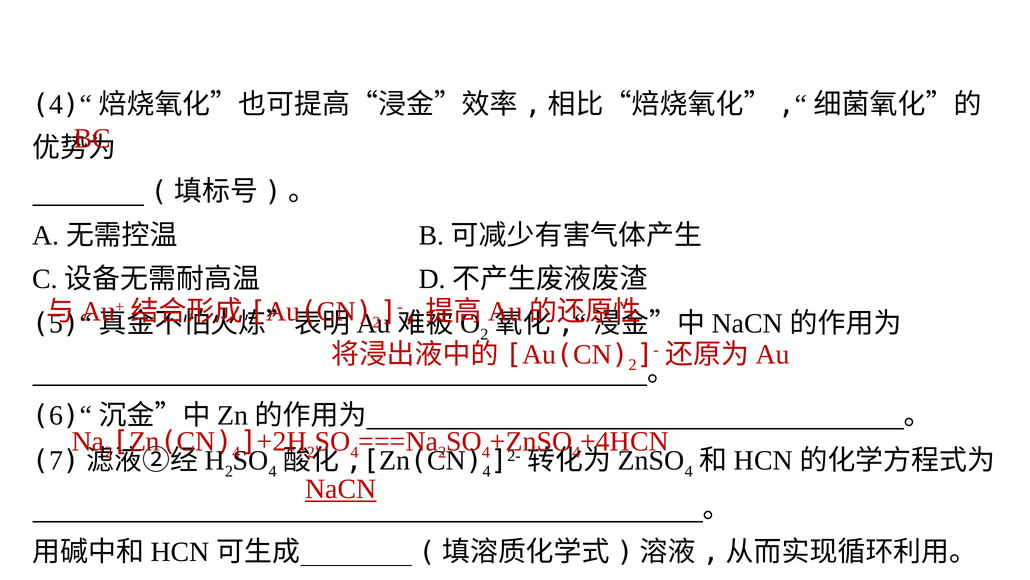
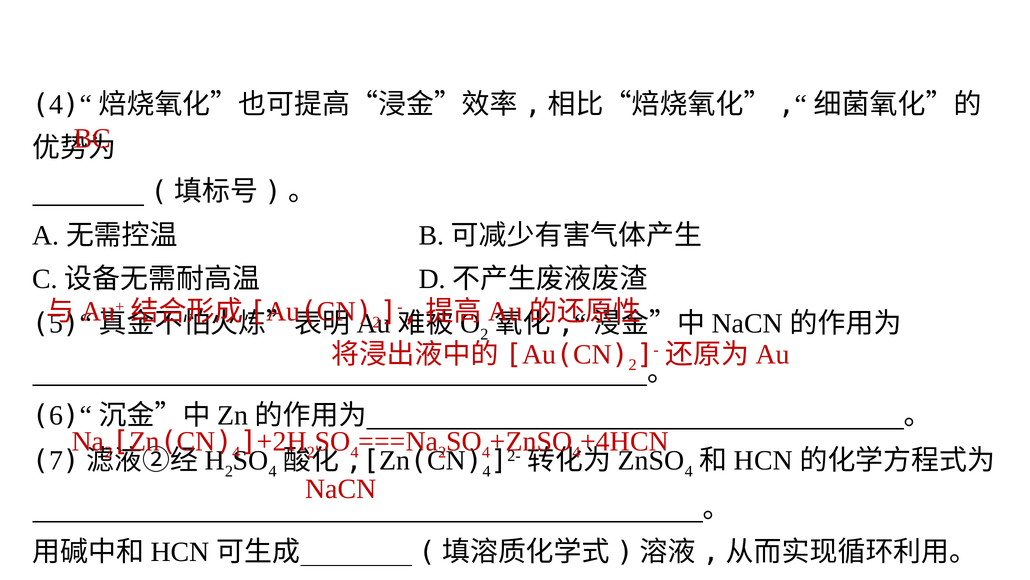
NaCN underline: present -> none
